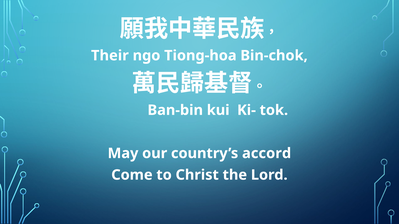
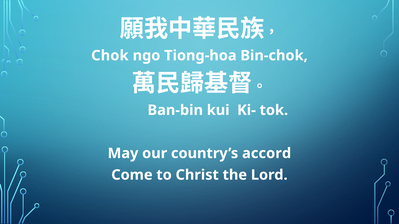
Their: Their -> Chok
